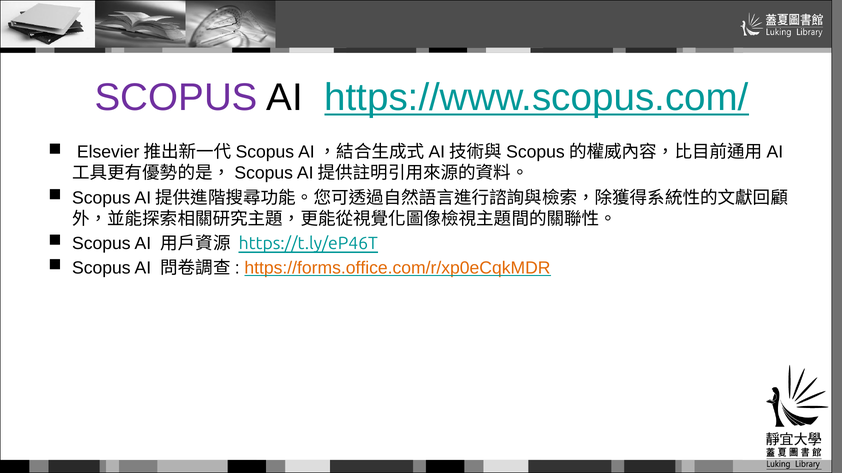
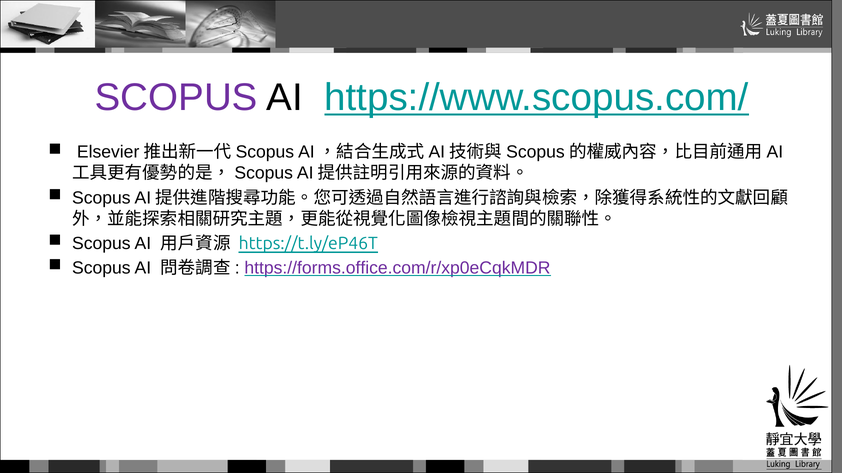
https://forms.office.com/r/xp0eCqkMDR colour: orange -> purple
